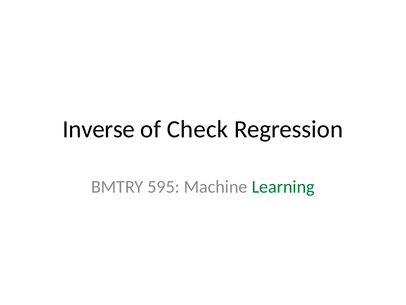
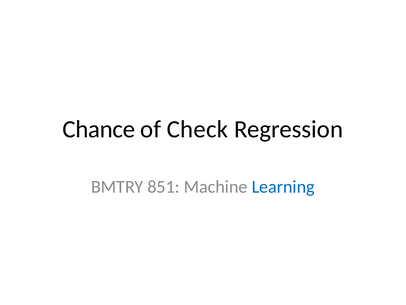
Inverse: Inverse -> Chance
595: 595 -> 851
Learning colour: green -> blue
